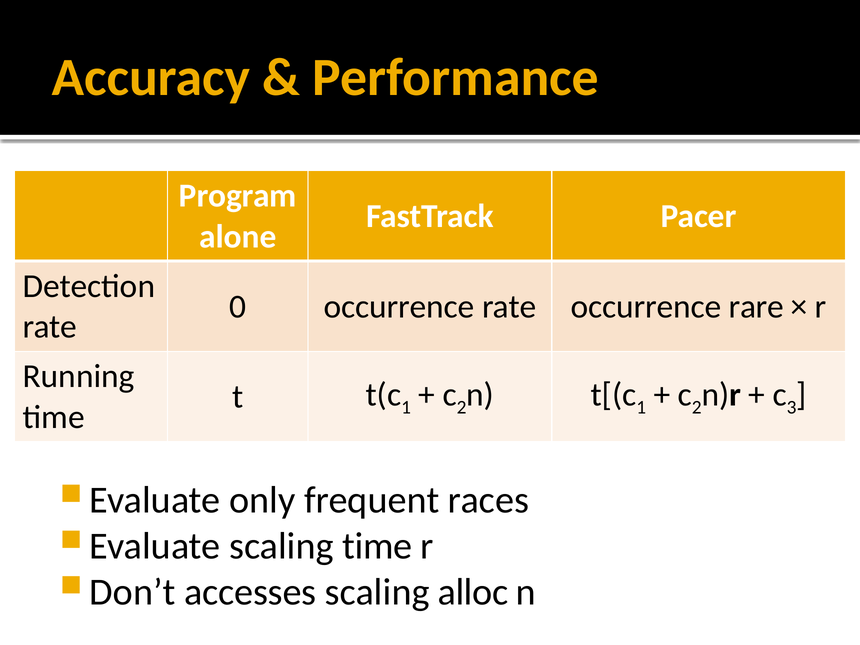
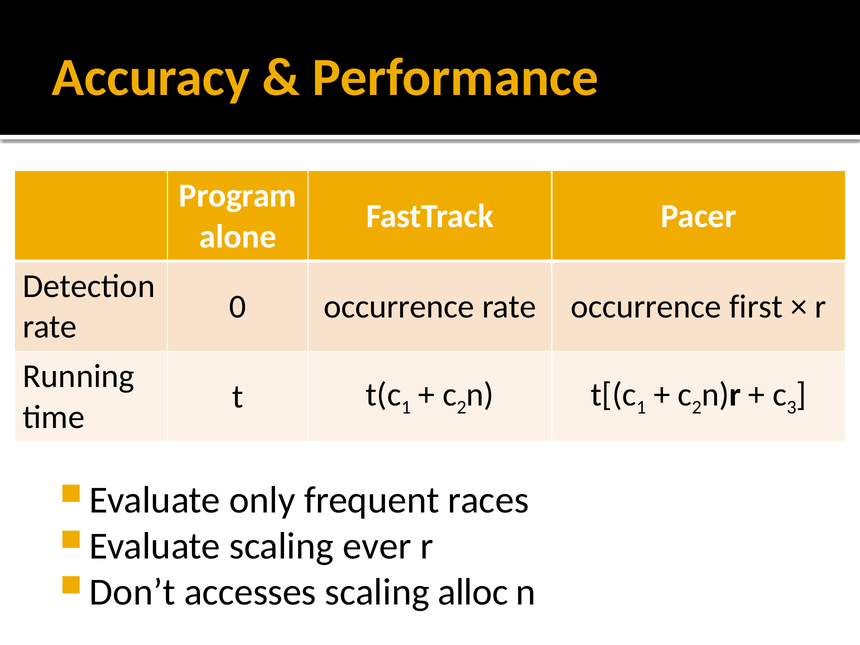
rare: rare -> first
scaling time: time -> ever
